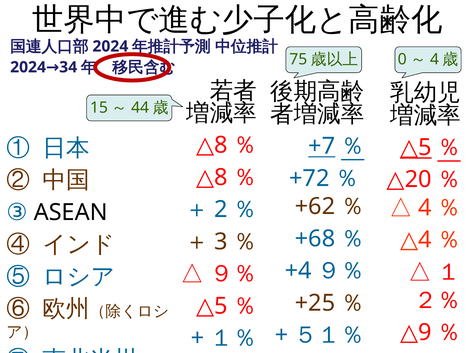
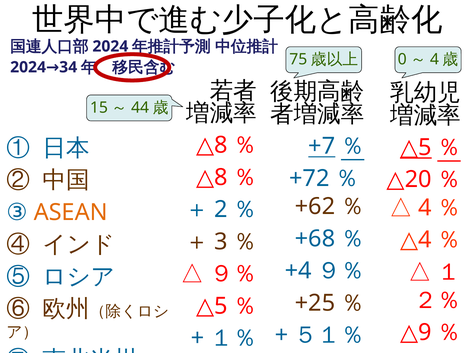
ASEAN colour: black -> orange
